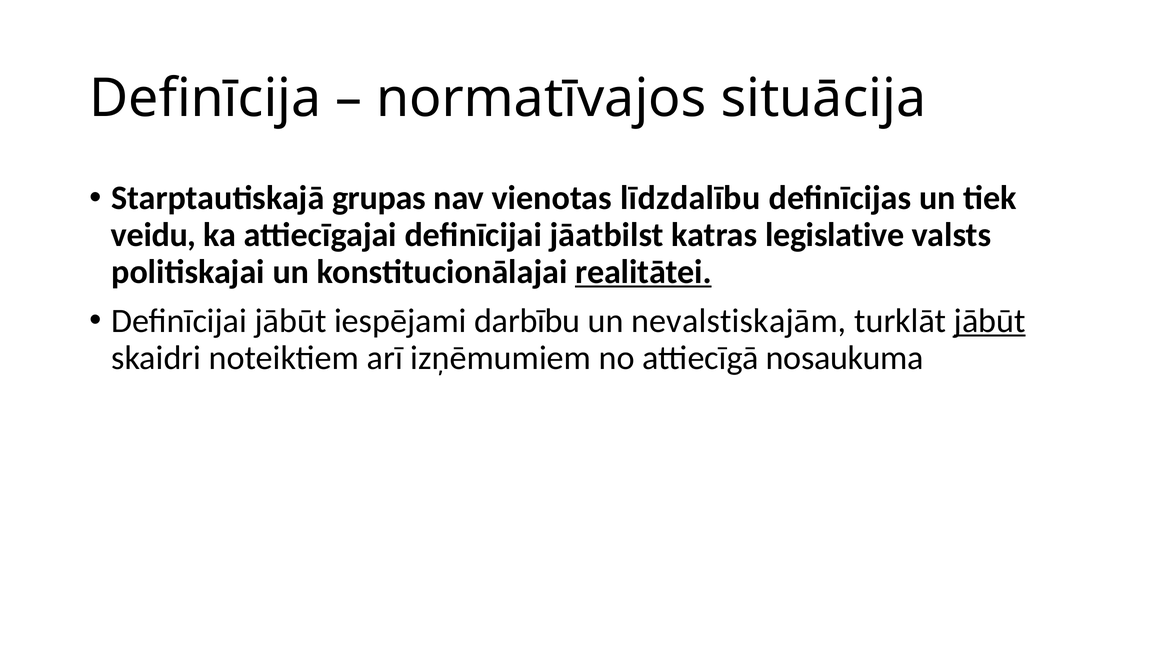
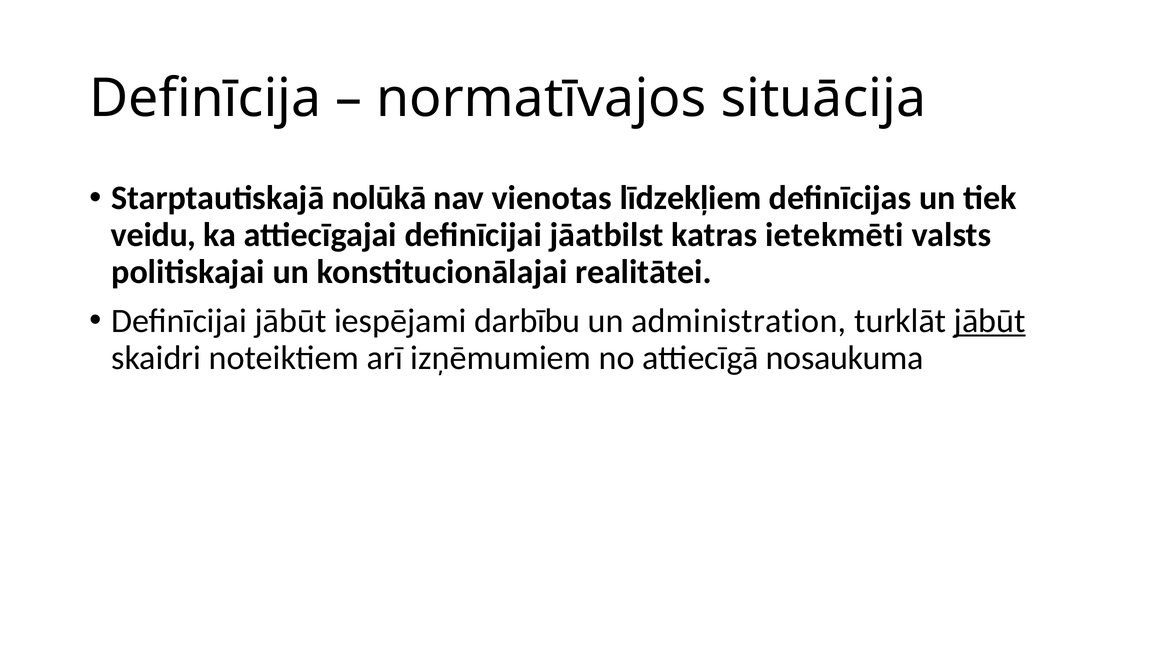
grupas: grupas -> nolūkā
līdzdalību: līdzdalību -> līdzekļiem
legislative: legislative -> ietekmēti
realitātei underline: present -> none
nevalstiskajām: nevalstiskajām -> administration
